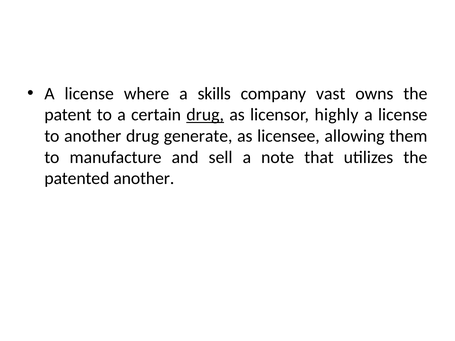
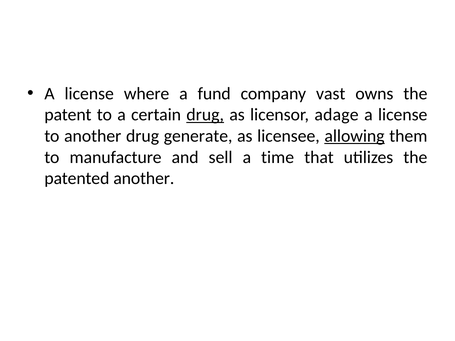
skills: skills -> fund
highly: highly -> adage
allowing underline: none -> present
note: note -> time
